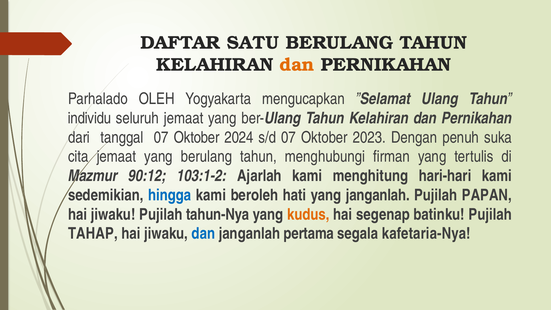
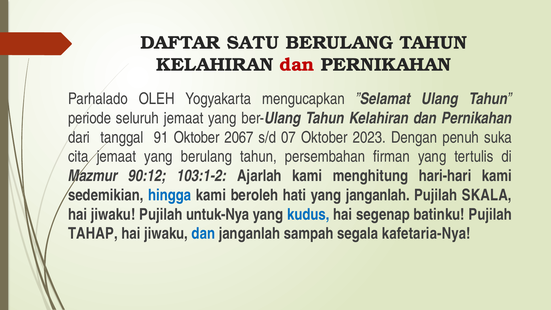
dan at (297, 65) colour: orange -> red
individu: individu -> periode
tanggal 07: 07 -> 91
2024: 2024 -> 2067
menghubungi: menghubungi -> persembahan
PAPAN: PAPAN -> SKALA
tahun-Nya: tahun-Nya -> untuk-Nya
kudus colour: orange -> blue
pertama: pertama -> sampah
